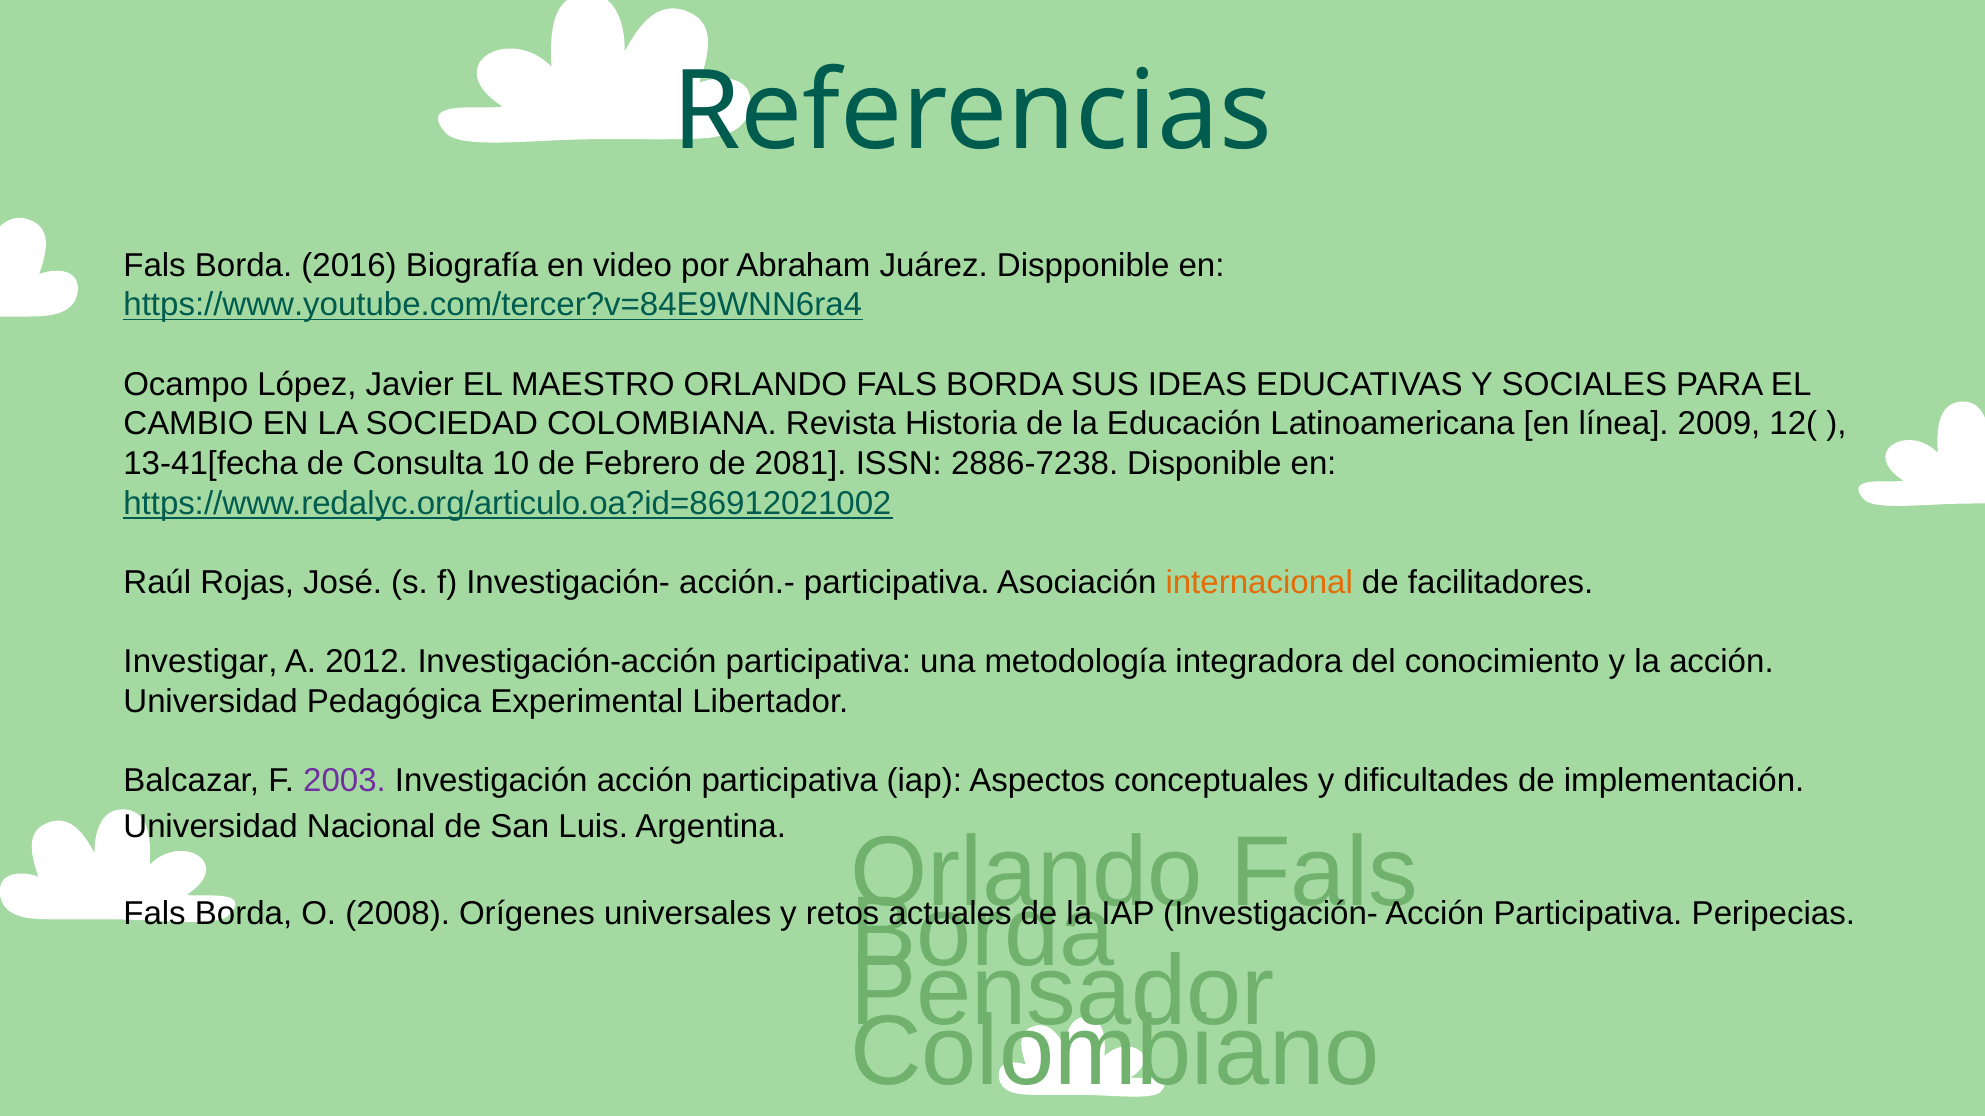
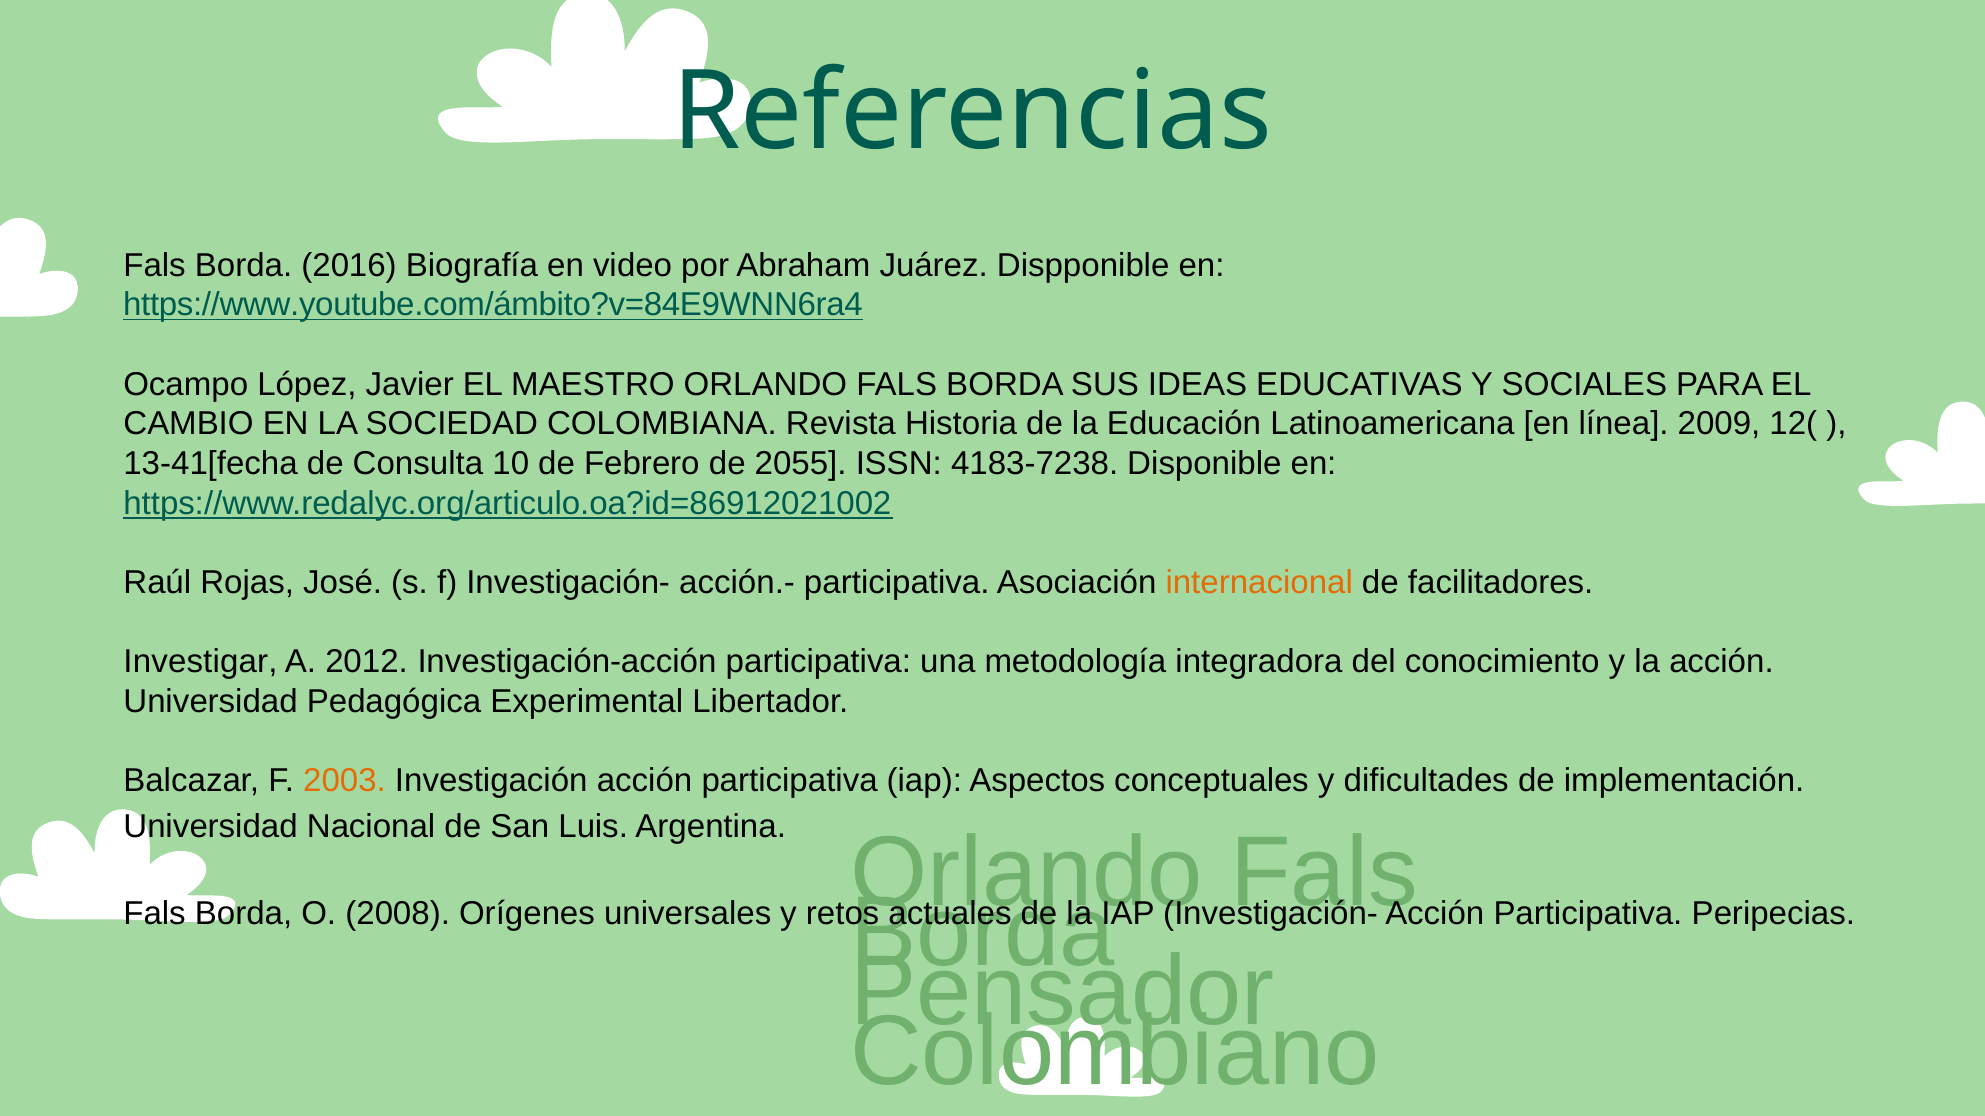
https://www.youtube.com/tercer?v=84E9WNN6ra4: https://www.youtube.com/tercer?v=84E9WNN6ra4 -> https://www.youtube.com/ámbito?v=84E9WNN6ra4
2081: 2081 -> 2055
2886-7238: 2886-7238 -> 4183-7238
2003 colour: purple -> orange
